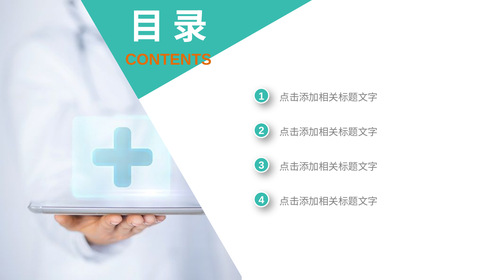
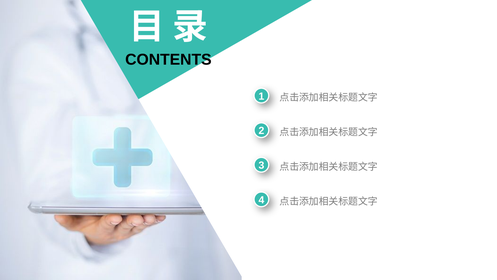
CONTENTS colour: orange -> black
